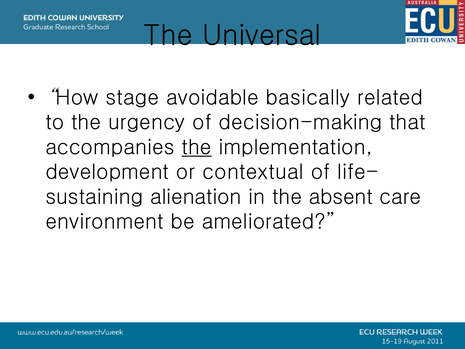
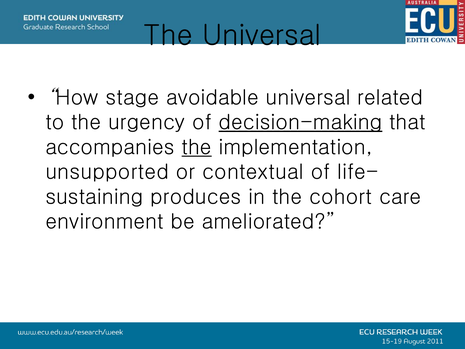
avoidable basically: basically -> universal
decision-making underline: none -> present
development: development -> unsupported
alienation: alienation -> produces
absent: absent -> cohort
